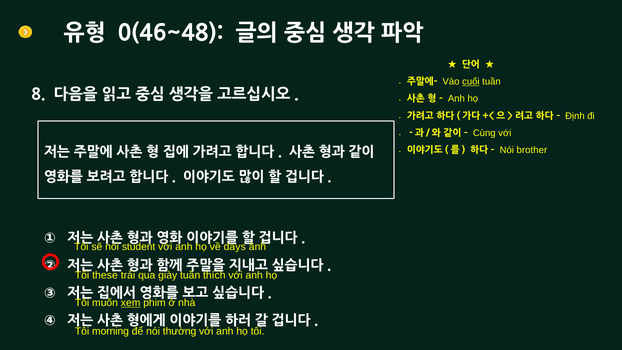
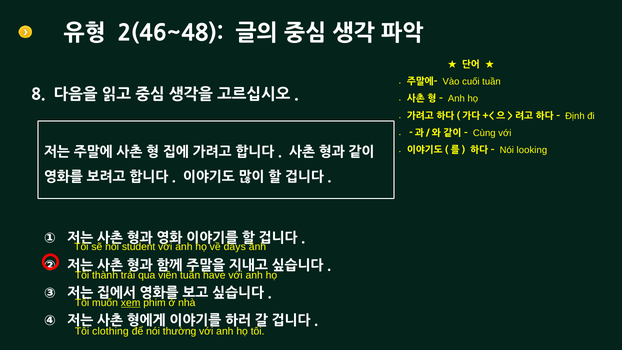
0(46~48: 0(46~48 -> 2(46~48
cuối underline: present -> none
brother: brother -> looking
these: these -> thành
giày: giày -> viên
thích: thích -> have
morning: morning -> clothing
